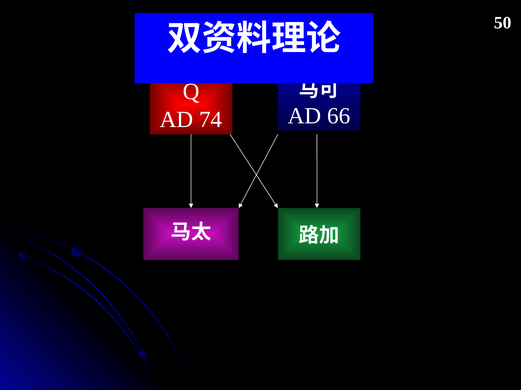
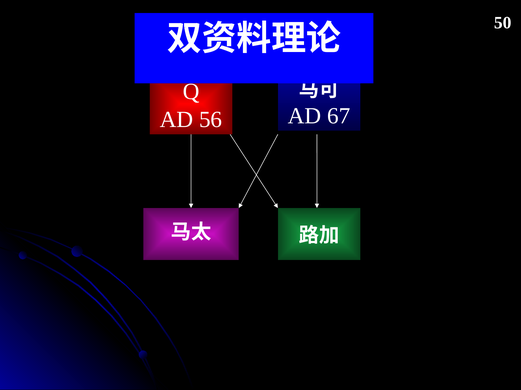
66: 66 -> 67
74: 74 -> 56
